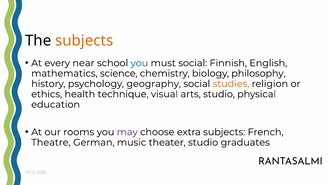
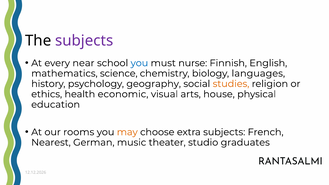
subjects at (84, 41) colour: orange -> purple
must social: social -> nurse
philosophy: philosophy -> languages
technique: technique -> economic
arts studio: studio -> house
may colour: purple -> orange
Theatre: Theatre -> Nearest
